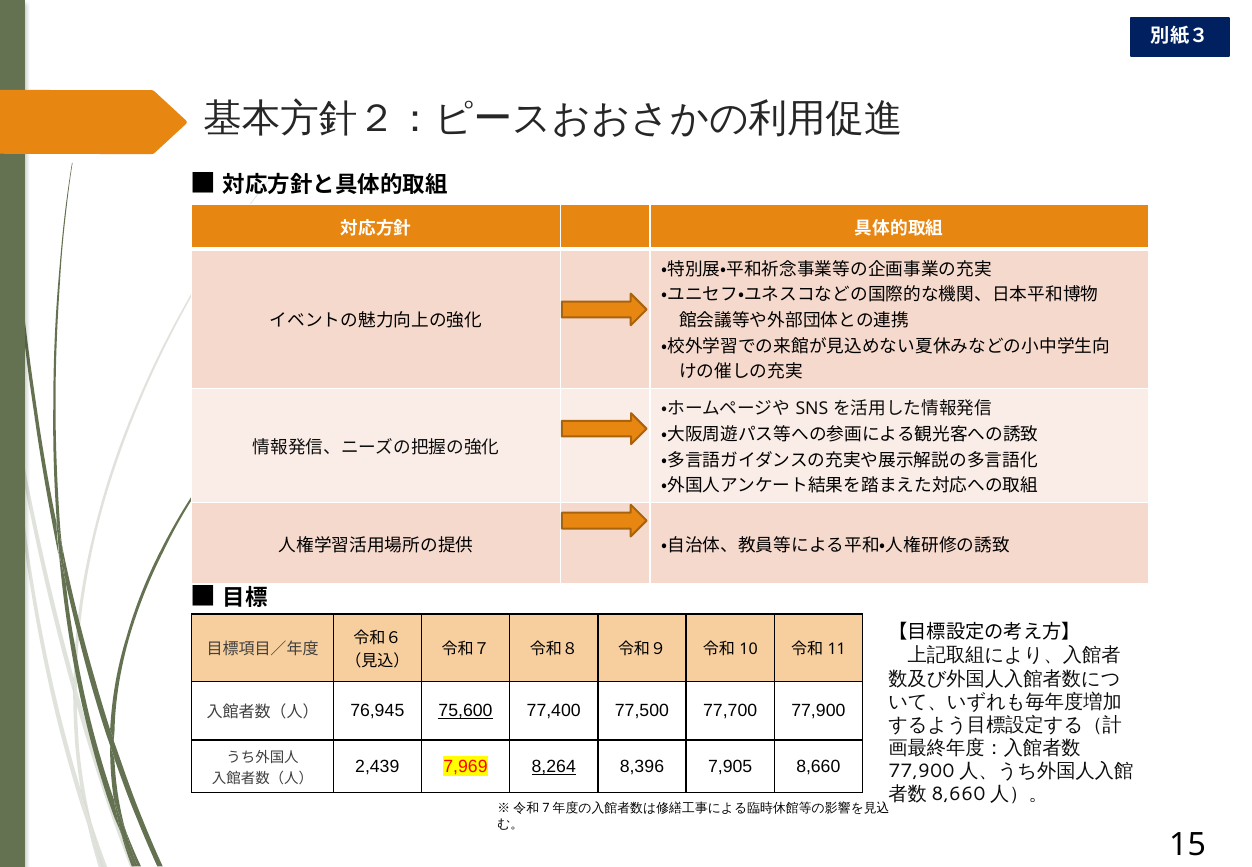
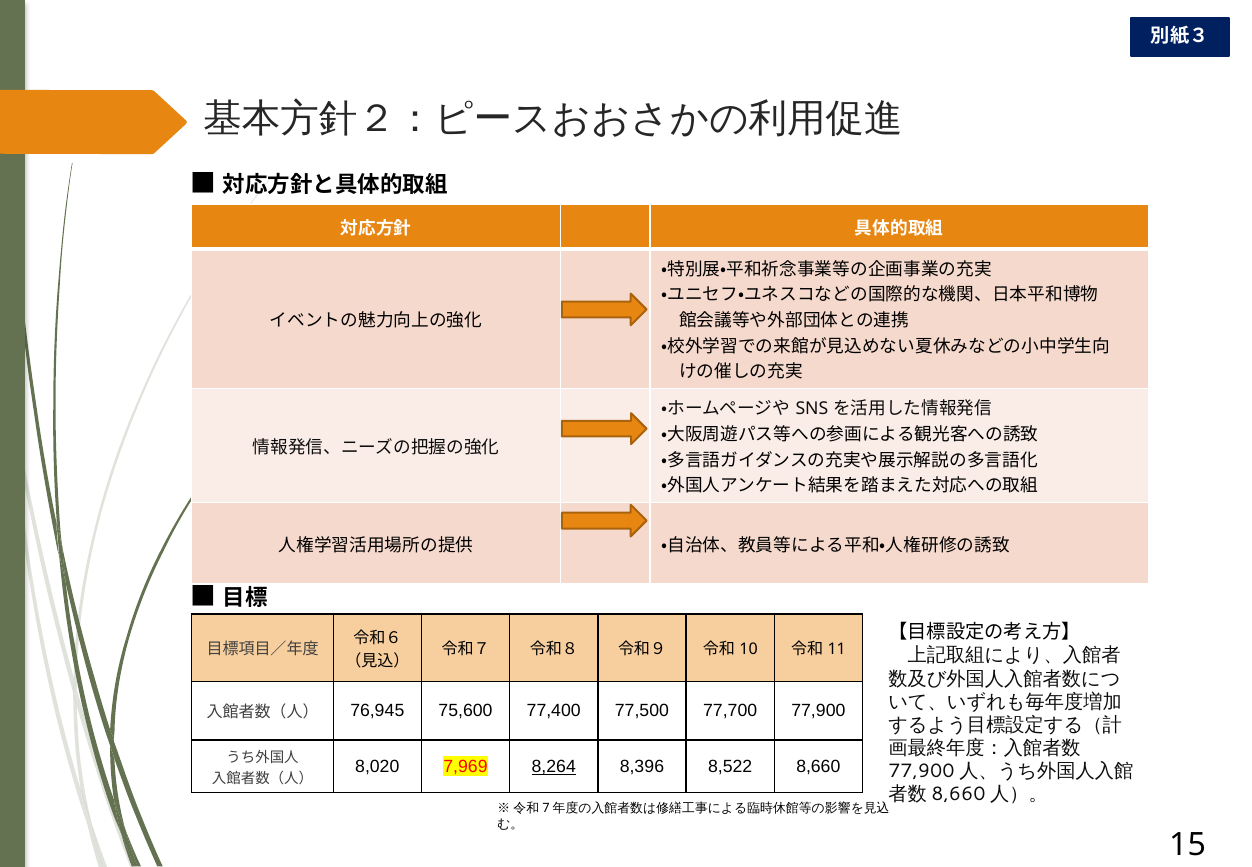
75,600 underline: present -> none
2,439: 2,439 -> 8,020
7,905: 7,905 -> 8,522
